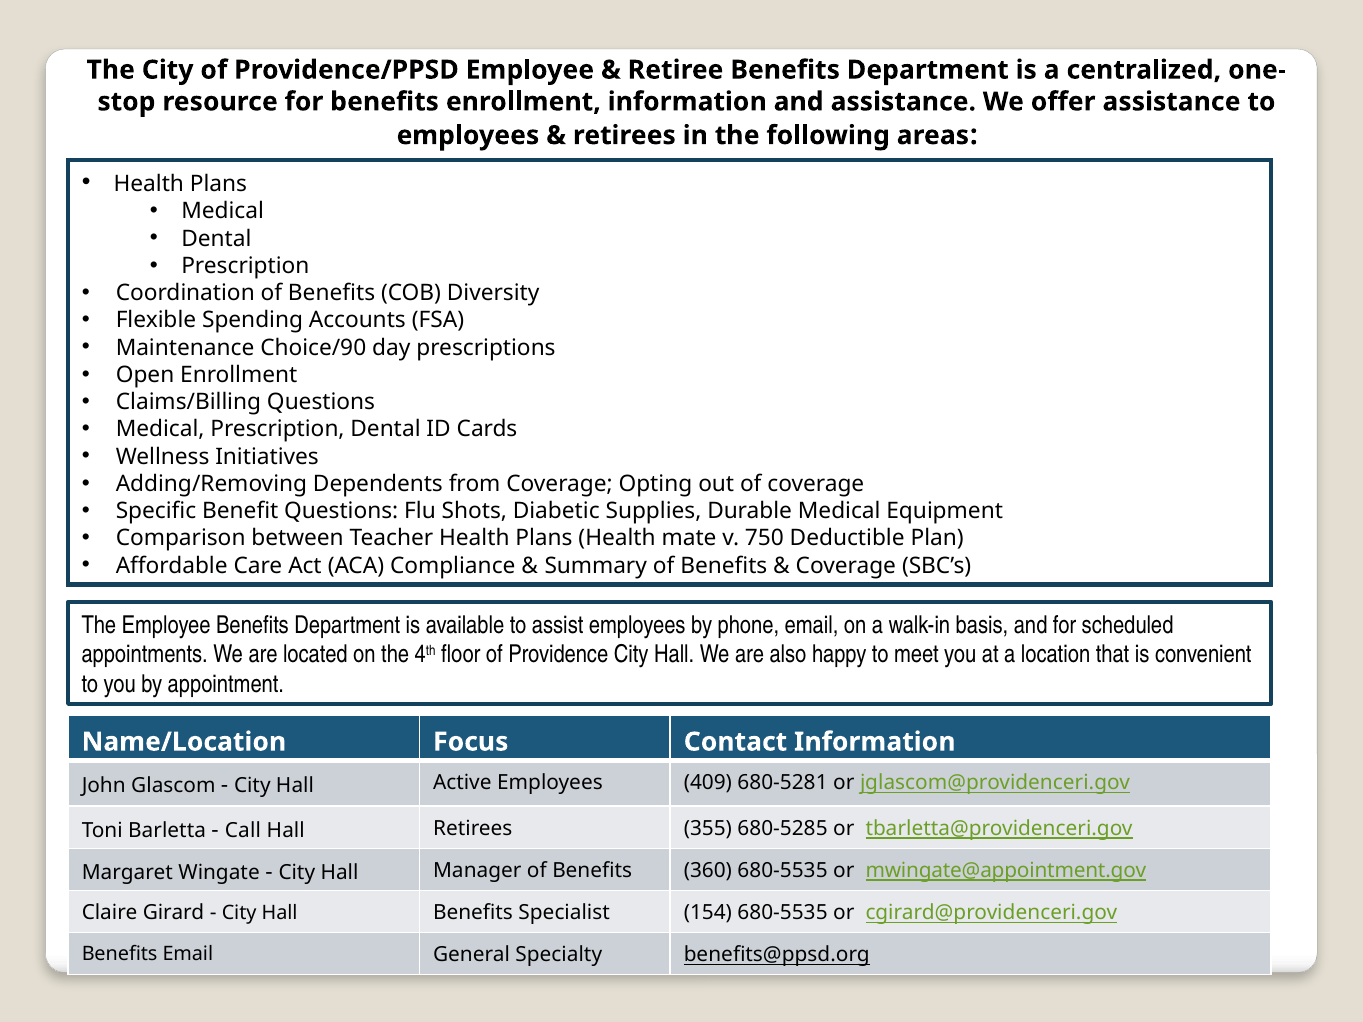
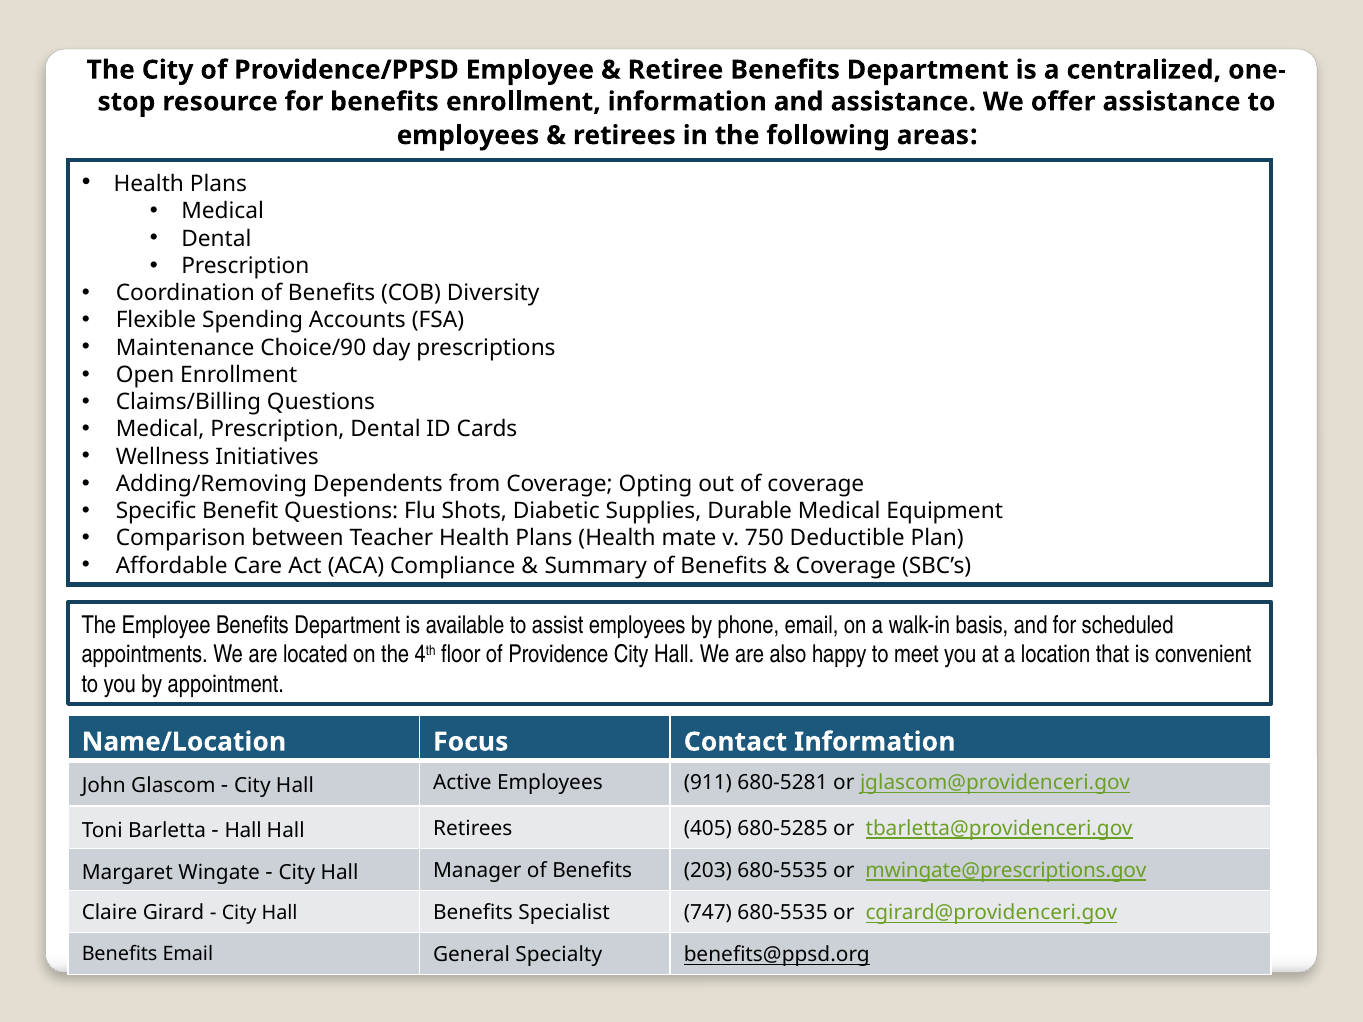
409: 409 -> 911
Call at (243, 831): Call -> Hall
355: 355 -> 405
360: 360 -> 203
mwingate@appointment.gov: mwingate@appointment.gov -> mwingate@prescriptions.gov
154: 154 -> 747
